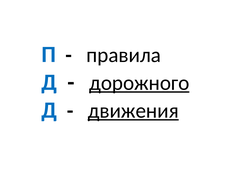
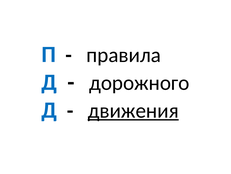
дорожного underline: present -> none
